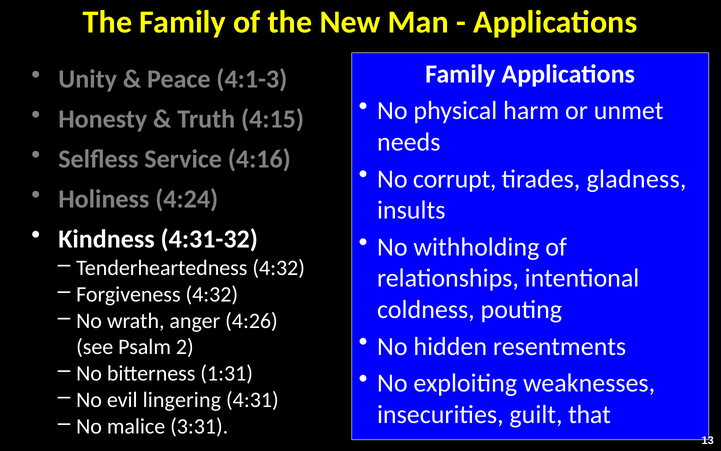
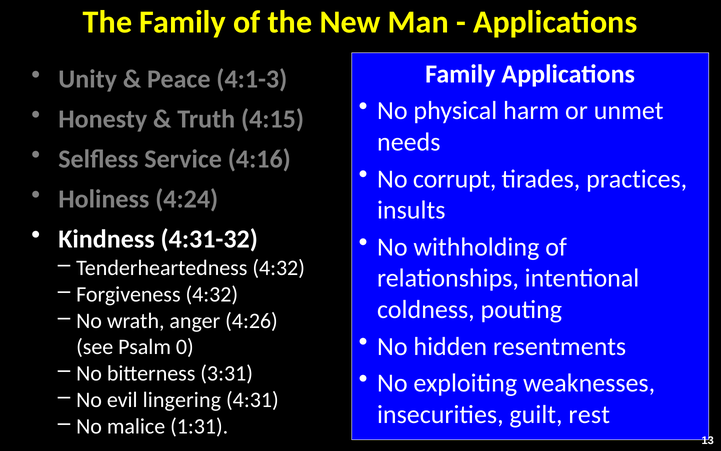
gladness: gladness -> practices
2: 2 -> 0
1:31: 1:31 -> 3:31
that: that -> rest
3:31: 3:31 -> 1:31
